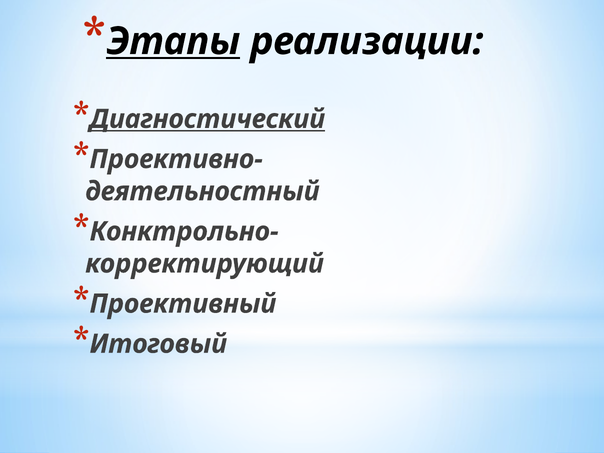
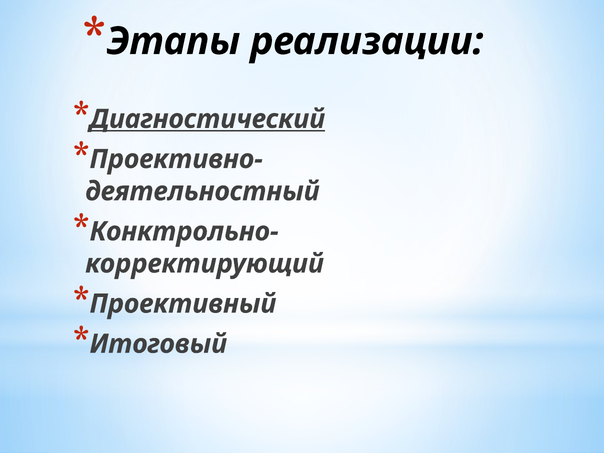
Этапы underline: present -> none
